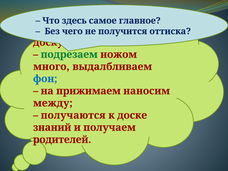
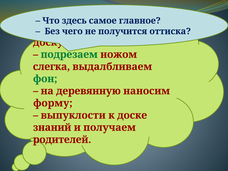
много: много -> слегка
фон colour: blue -> green
прижимаем: прижимаем -> деревянную
между: между -> форму
получаются: получаются -> выпуклости
